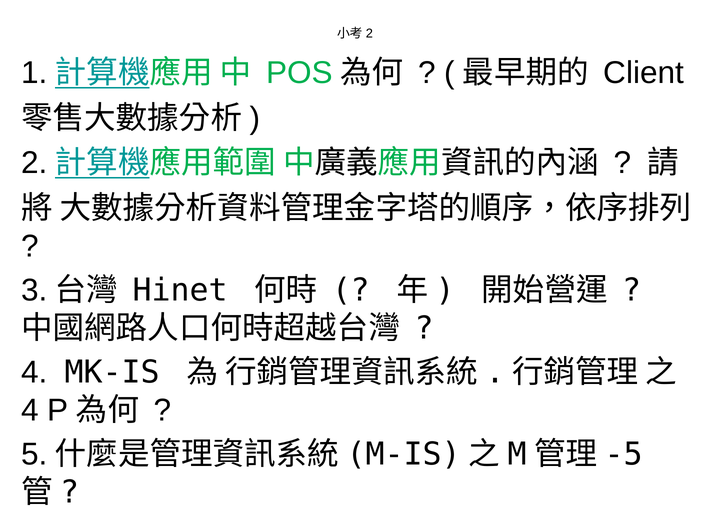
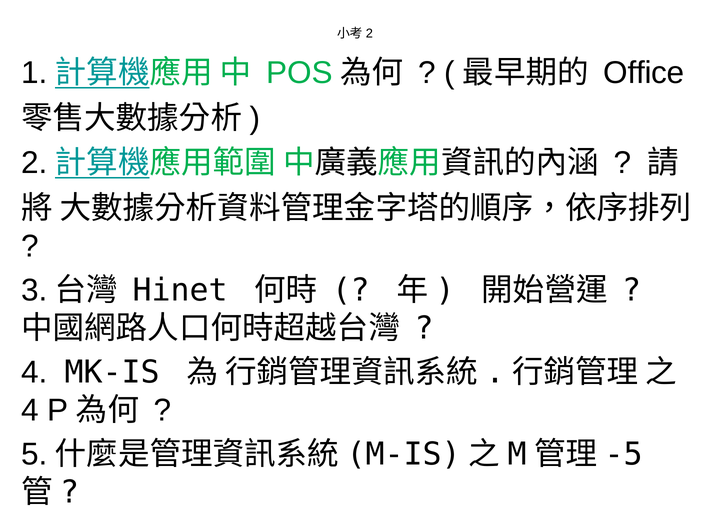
Client: Client -> Office
